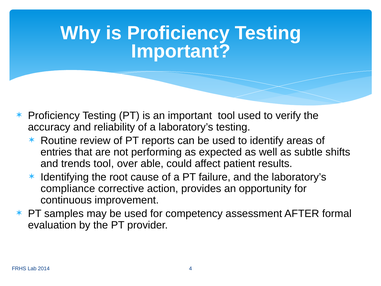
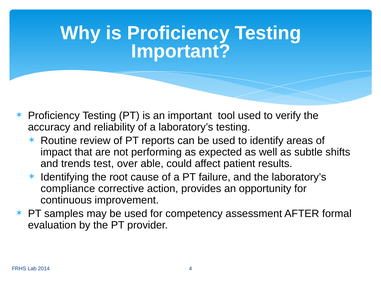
entries: entries -> impact
trends tool: tool -> test
